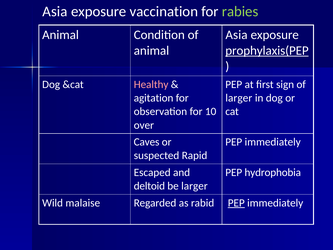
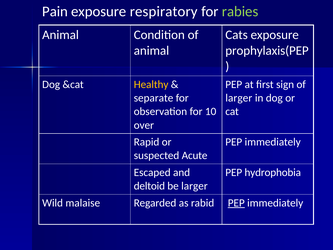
Asia at (55, 12): Asia -> Pain
vaccination: vaccination -> respiratory
Asia at (236, 35): Asia -> Cats
prophylaxis(PEP underline: present -> none
Healthy colour: pink -> yellow
agitation: agitation -> separate
Caves: Caves -> Rapid
Rapid: Rapid -> Acute
